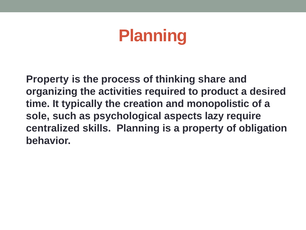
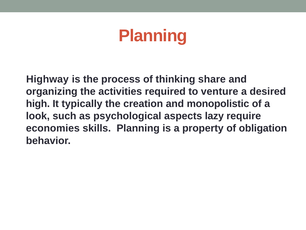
Property at (47, 79): Property -> Highway
product: product -> venture
time: time -> high
sole: sole -> look
centralized: centralized -> economies
